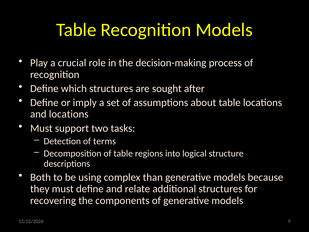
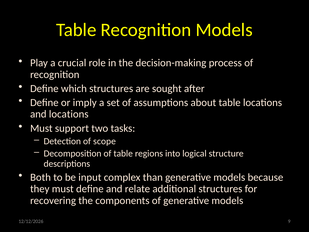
terms: terms -> scope
using: using -> input
